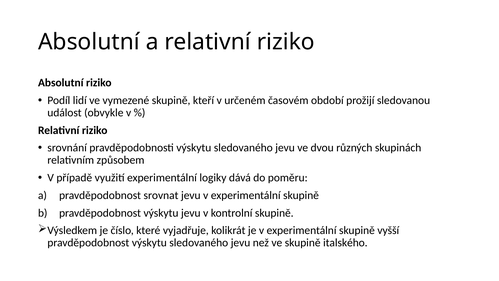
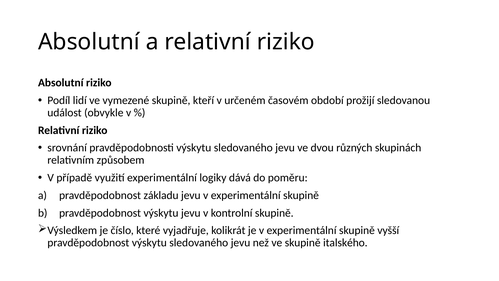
srovnat: srovnat -> základu
